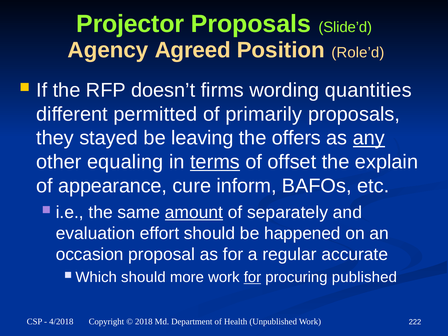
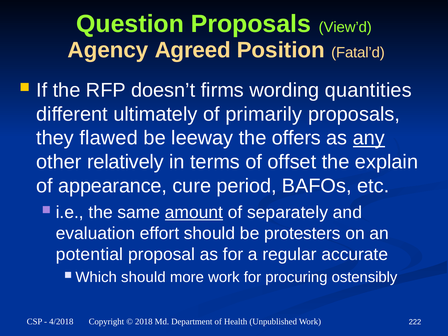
Projector: Projector -> Question
Slide’d: Slide’d -> View’d
Role’d: Role’d -> Fatal’d
permitted: permitted -> ultimately
stayed: stayed -> flawed
leaving: leaving -> leeway
equaling: equaling -> relatively
terms underline: present -> none
inform: inform -> period
happened: happened -> protesters
occasion: occasion -> potential
for at (252, 277) underline: present -> none
published: published -> ostensibly
